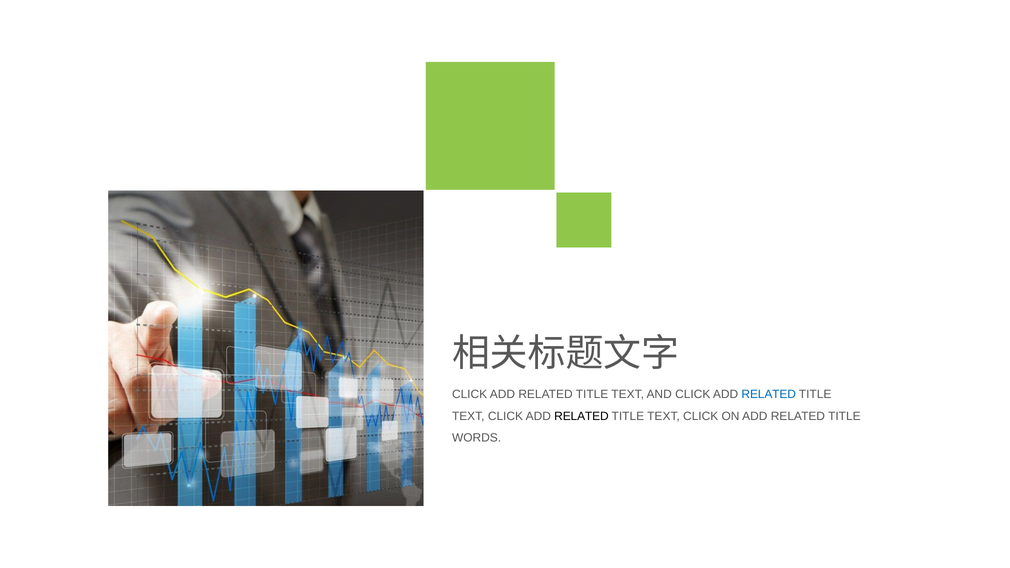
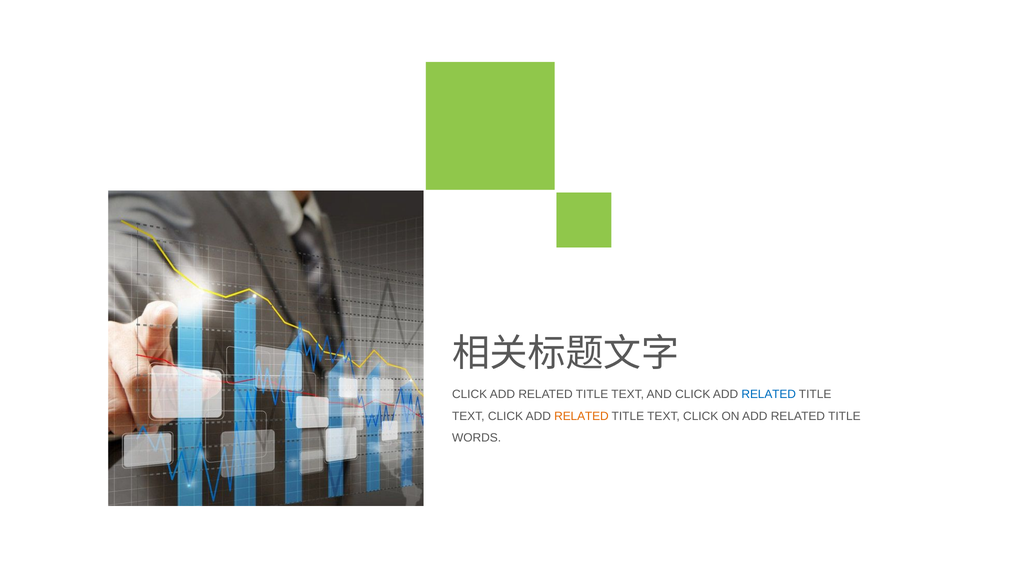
RELATED at (581, 416) colour: black -> orange
